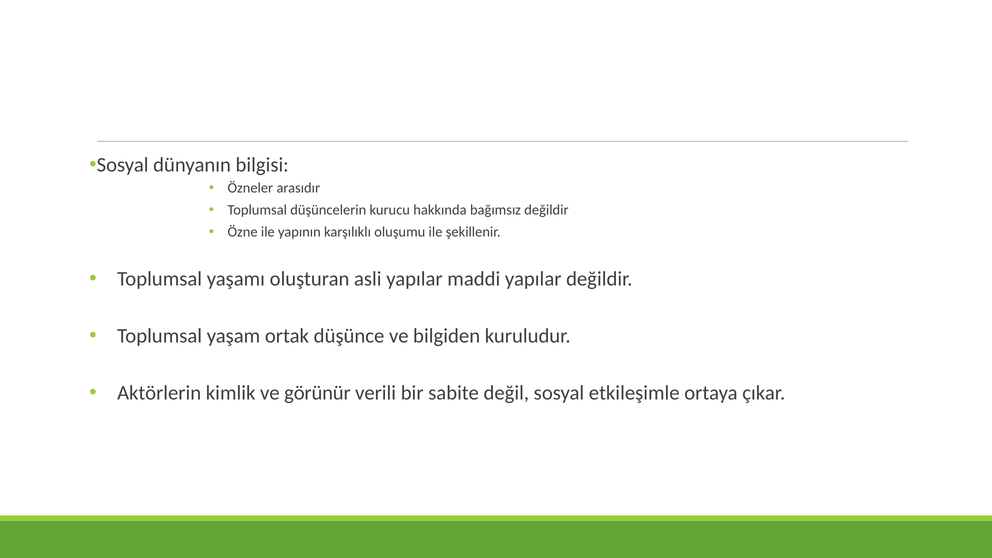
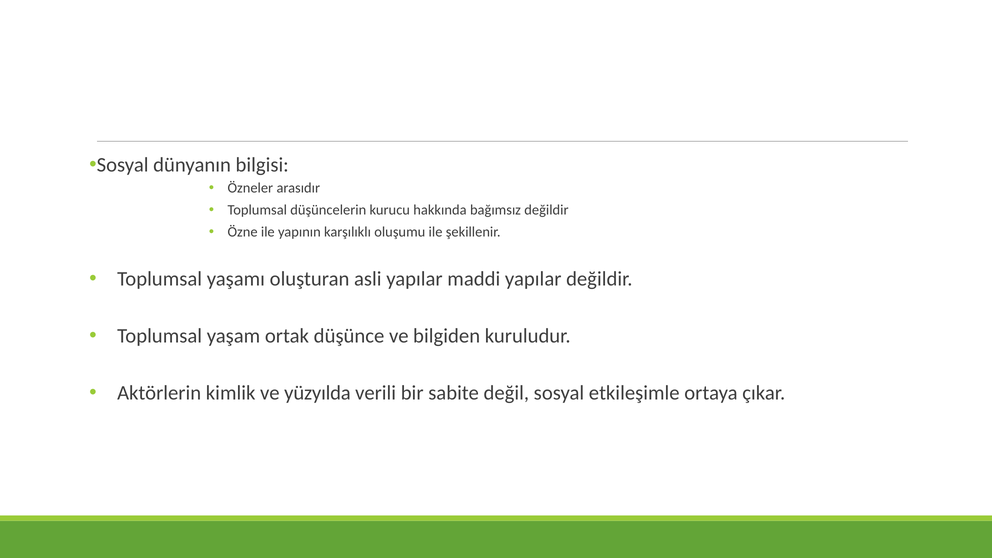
görünür: görünür -> yüzyılda
